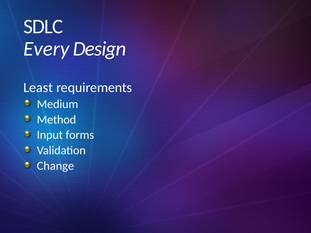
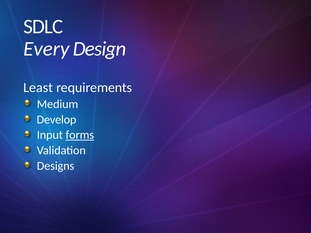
Method: Method -> Develop
forms underline: none -> present
Change: Change -> Designs
